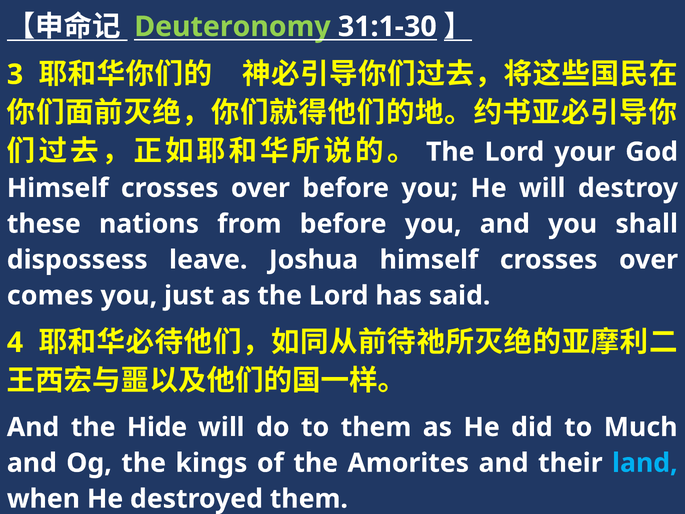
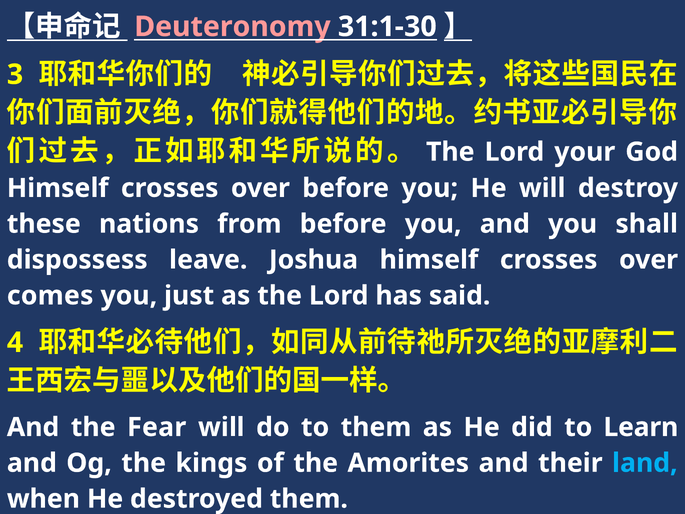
Deuteronomy colour: light green -> pink
Hide: Hide -> Fear
Much: Much -> Learn
